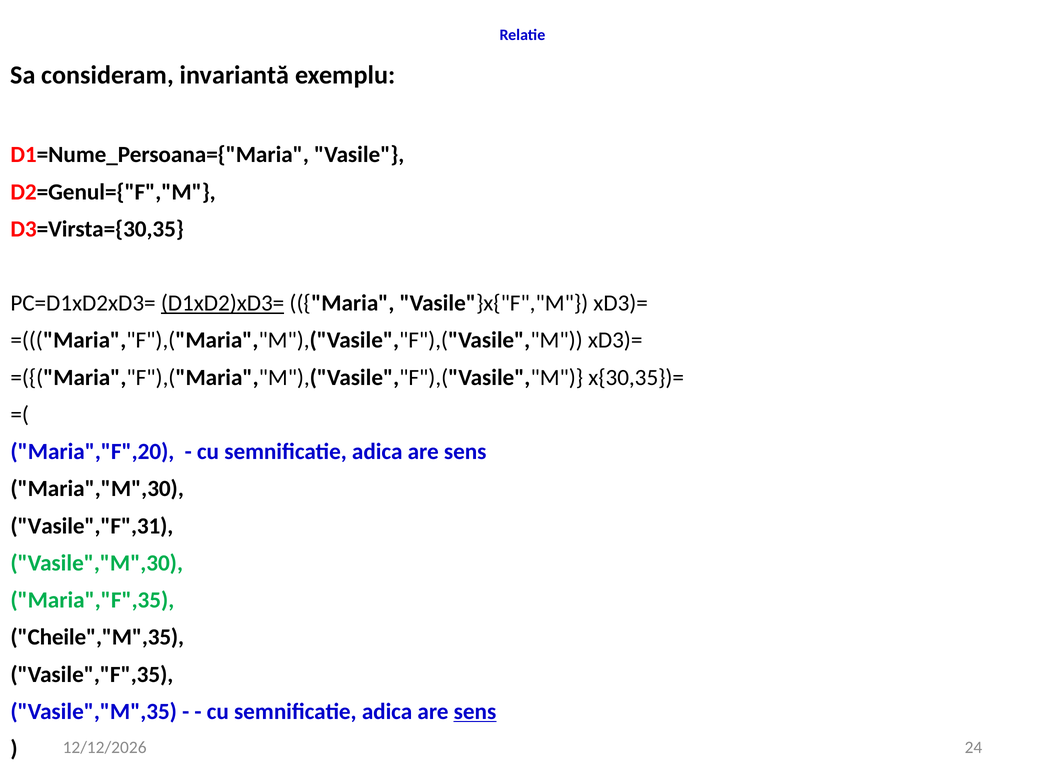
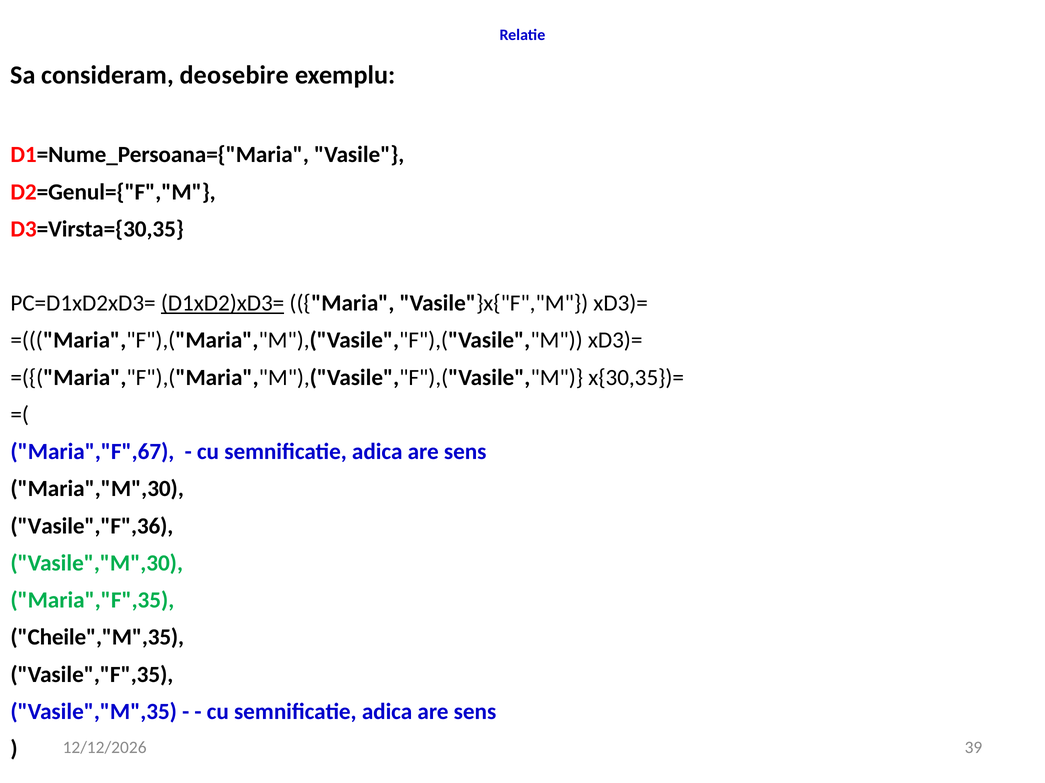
invariantă: invariantă -> deosebire
Maria","F",20: Maria","F",20 -> Maria","F",67
Vasile","F",31: Vasile","F",31 -> Vasile","F",36
sens at (475, 712) underline: present -> none
24: 24 -> 39
